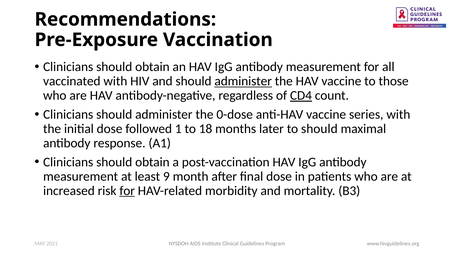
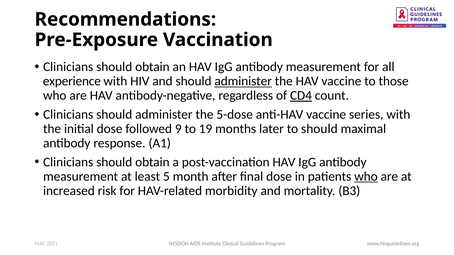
vaccinated: vaccinated -> experience
0-dose: 0-dose -> 5-dose
1: 1 -> 9
18: 18 -> 19
9: 9 -> 5
who at (366, 177) underline: none -> present
for at (127, 191) underline: present -> none
